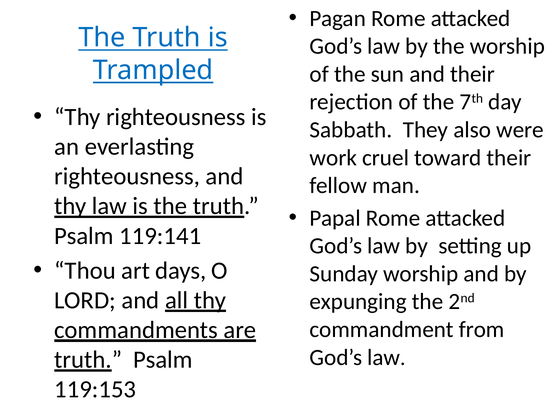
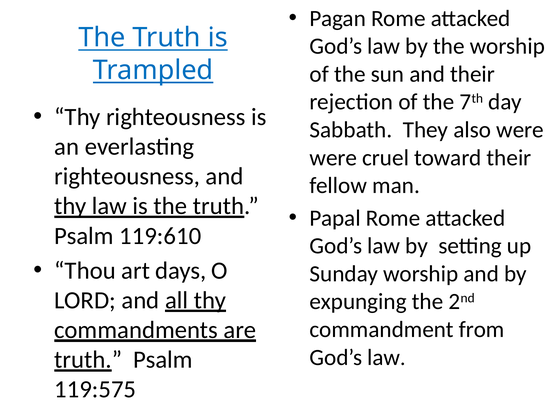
work at (333, 158): work -> were
119:141: 119:141 -> 119:610
119:153: 119:153 -> 119:575
